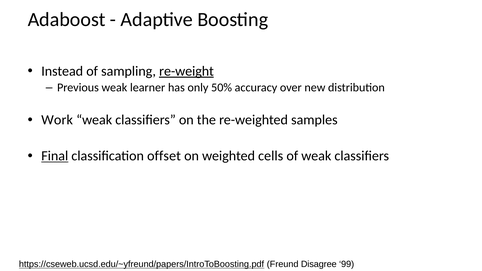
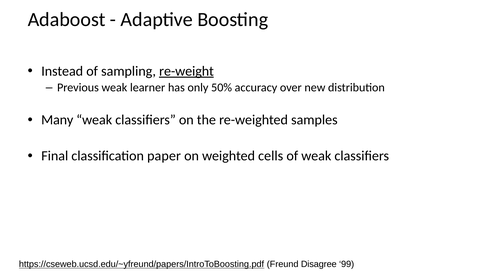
Work: Work -> Many
Final underline: present -> none
offset: offset -> paper
